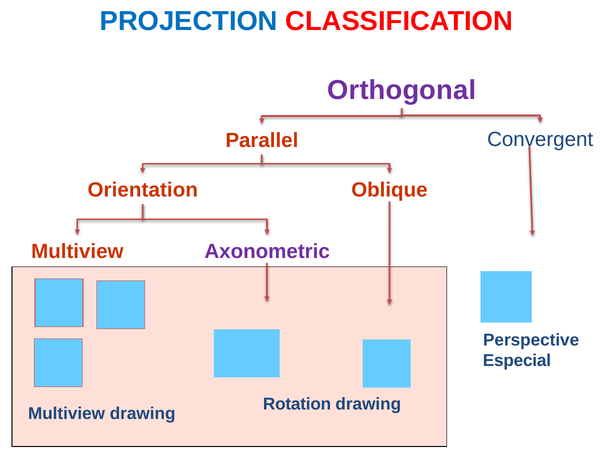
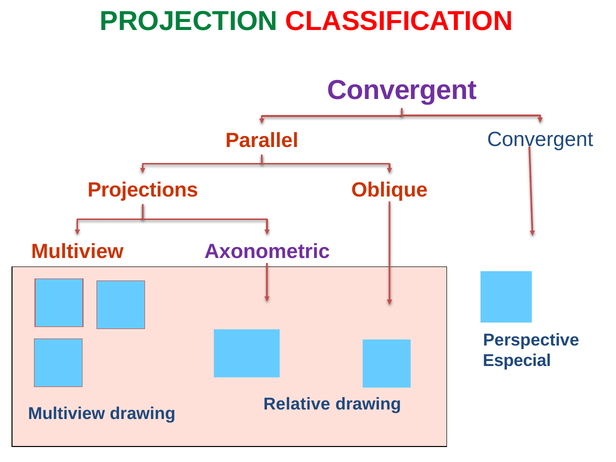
PROJECTION colour: blue -> green
Orthogonal at (402, 90): Orthogonal -> Convergent
Orientation: Orientation -> Projections
Rotation: Rotation -> Relative
